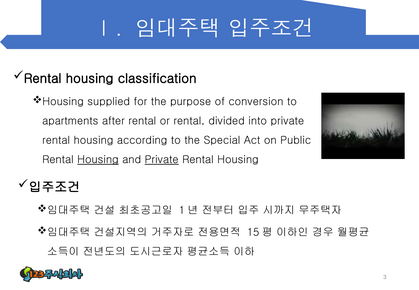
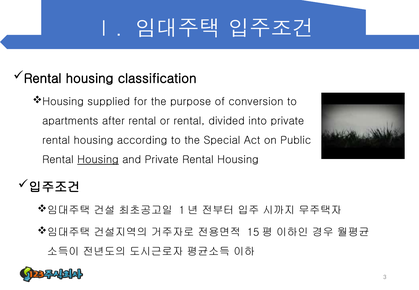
Private at (162, 160) underline: present -> none
